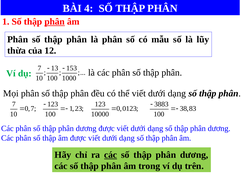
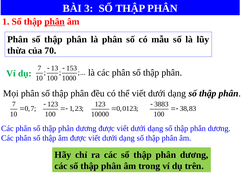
4: 4 -> 3
12: 12 -> 70
các at (111, 155) underline: present -> none
